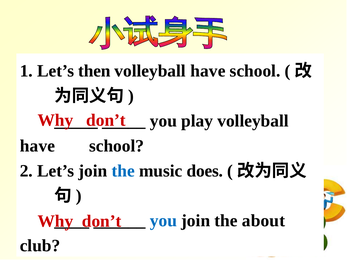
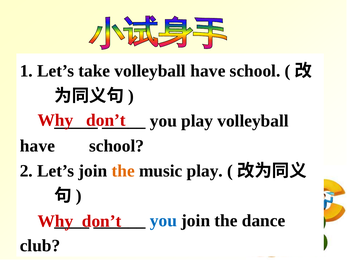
then: then -> take
the at (123, 171) colour: blue -> orange
music does: does -> play
about: about -> dance
